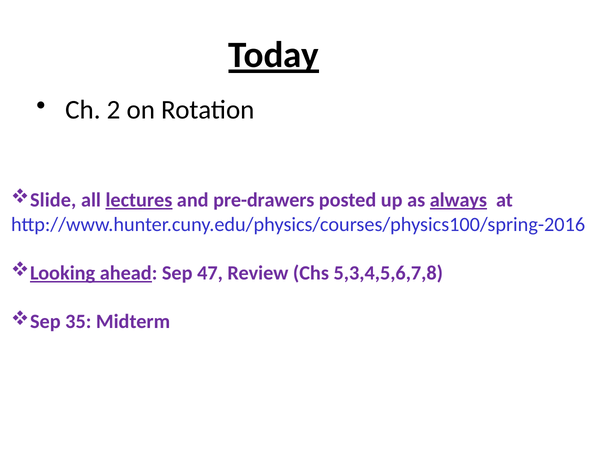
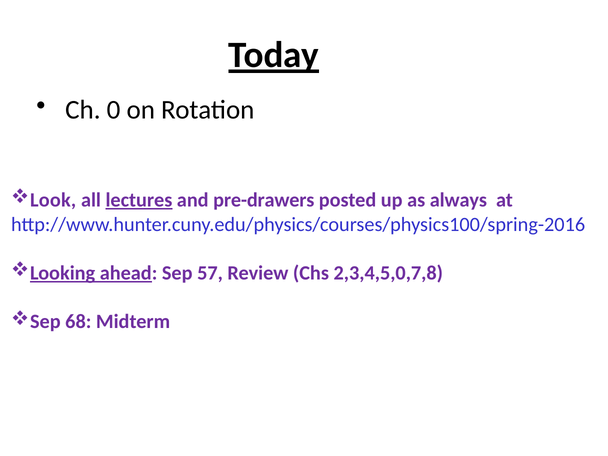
2: 2 -> 0
Slide: Slide -> Look
always underline: present -> none
47: 47 -> 57
5,3,4,5,6,7,8: 5,3,4,5,6,7,8 -> 2,3,4,5,0,7,8
35: 35 -> 68
